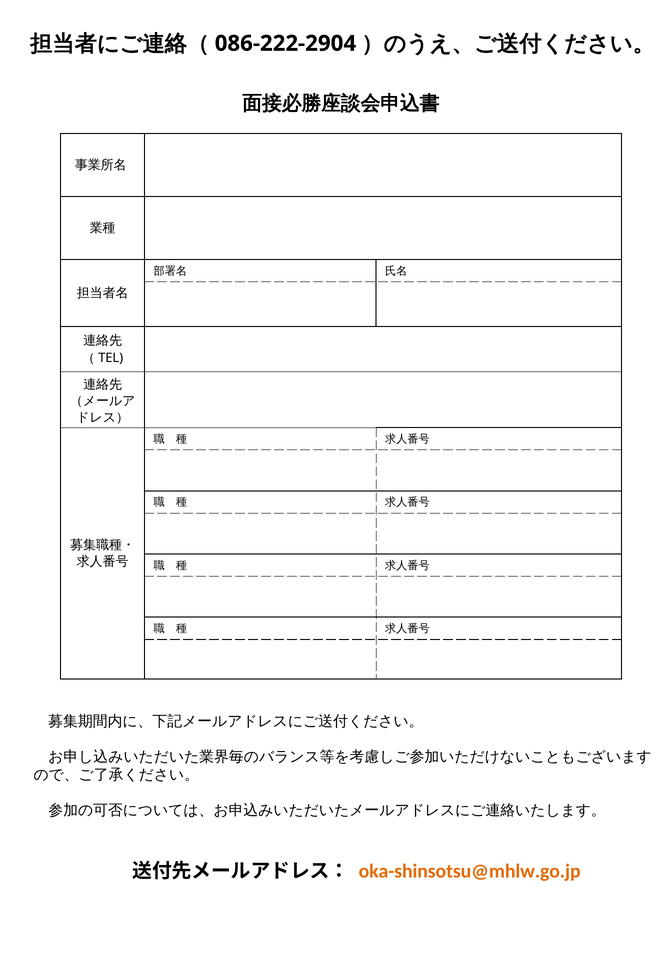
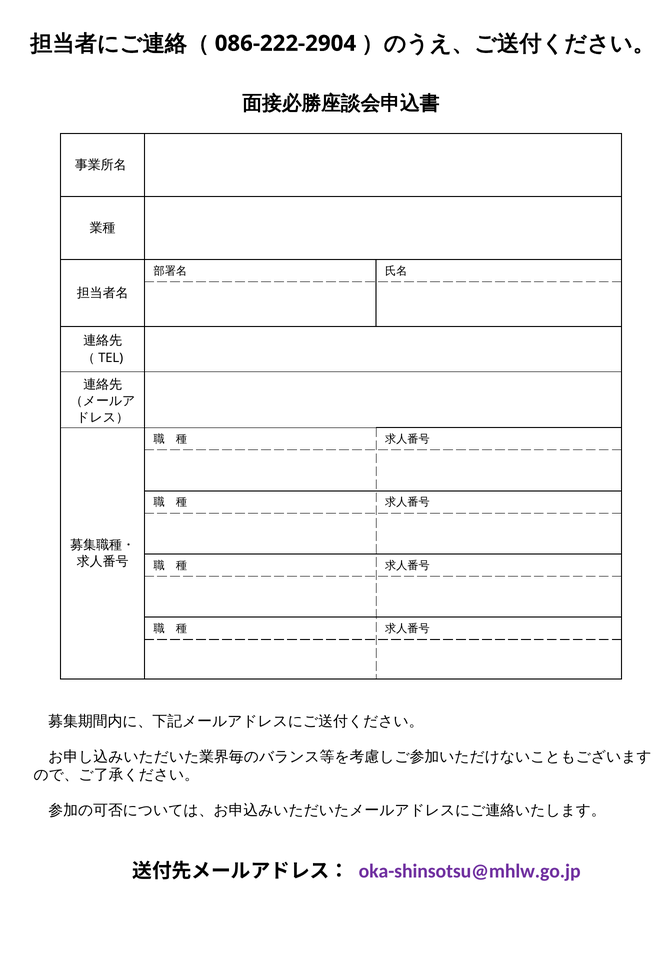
oka-shinsotsu@mhlw.go.jp colour: orange -> purple
